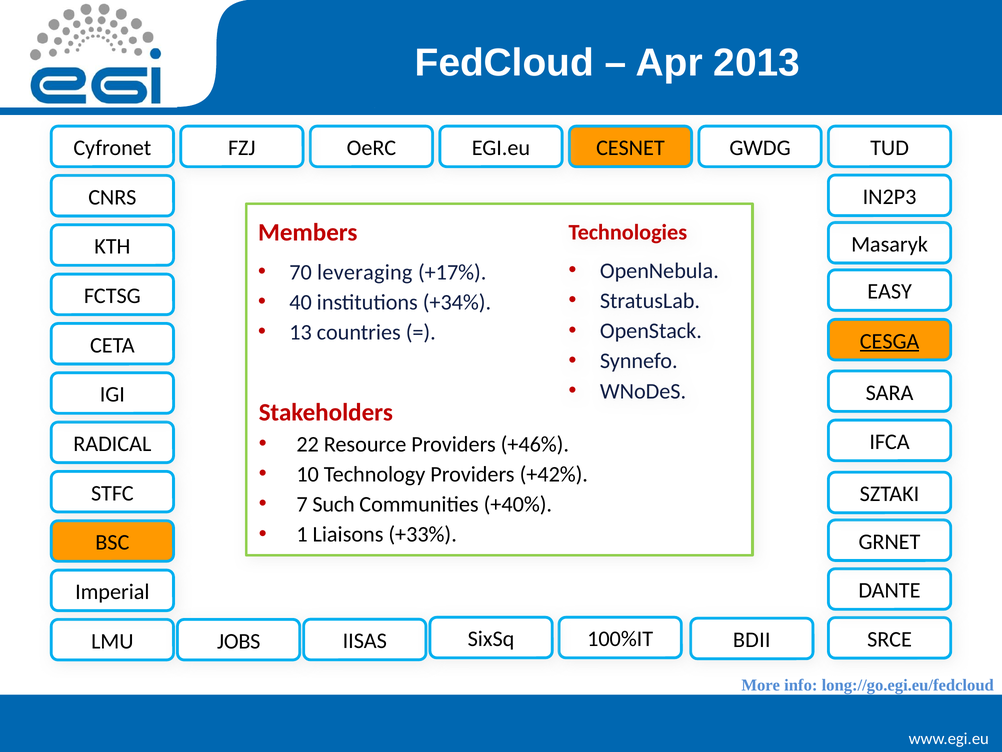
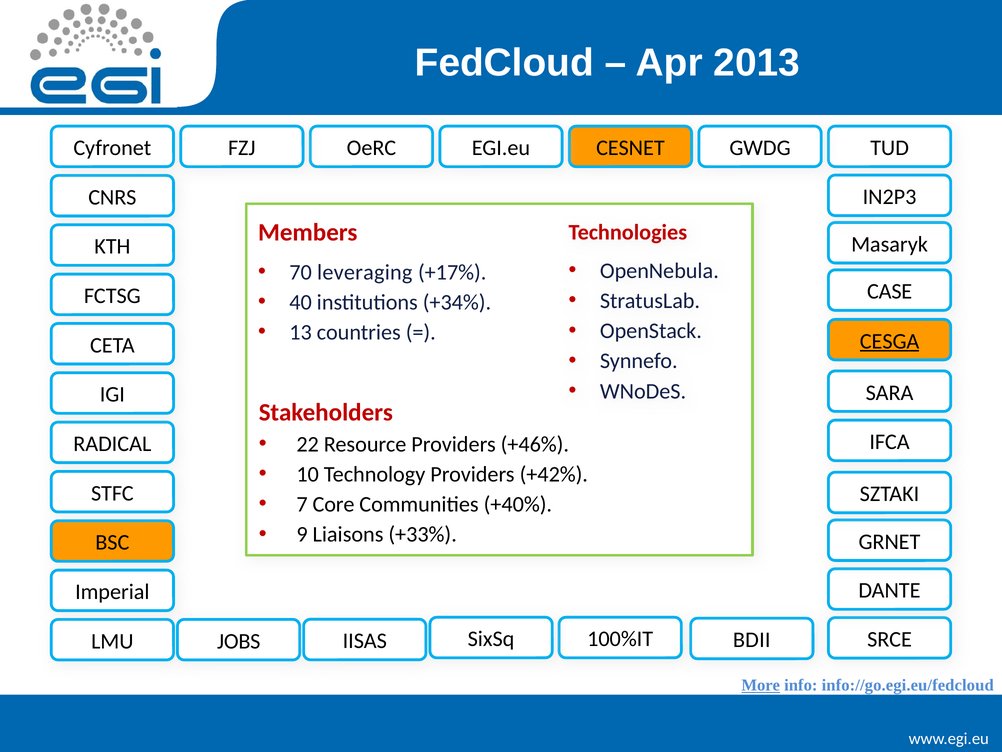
EASY: EASY -> CASE
Such: Such -> Core
1: 1 -> 9
More underline: none -> present
long://go.egi.eu/fedcloud: long://go.egi.eu/fedcloud -> info://go.egi.eu/fedcloud
